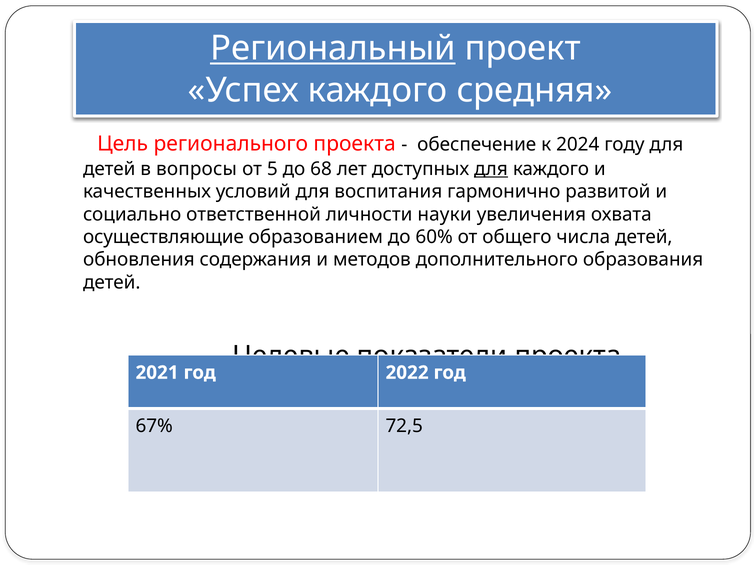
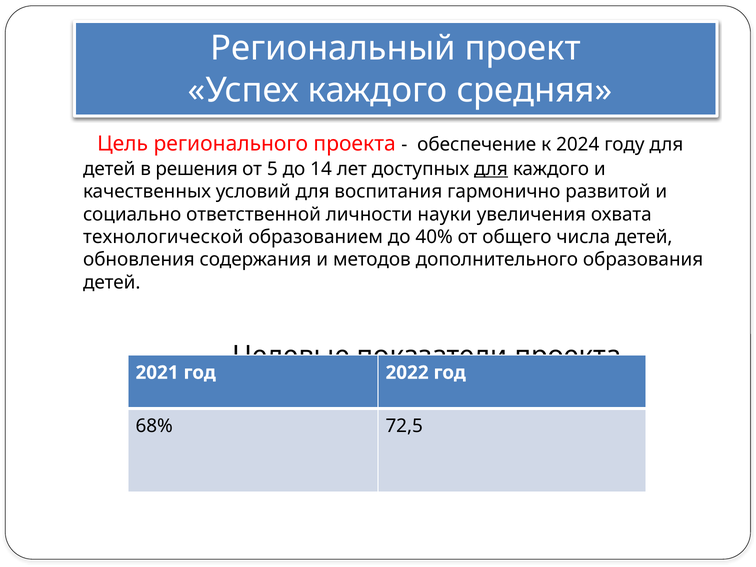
Региональный underline: present -> none
вопросы: вопросы -> решения
68: 68 -> 14
осуществляющие: осуществляющие -> технологической
60%: 60% -> 40%
67%: 67% -> 68%
